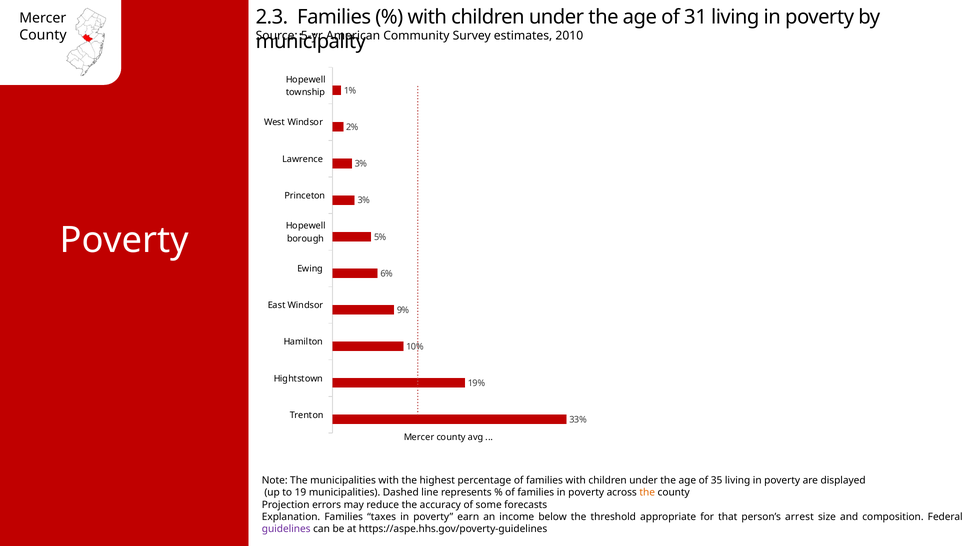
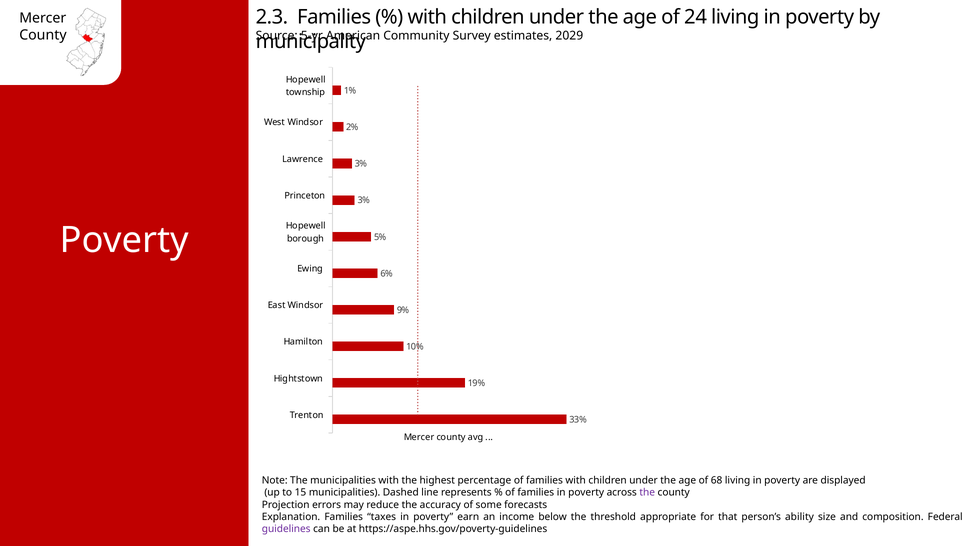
31: 31 -> 24
2010: 2010 -> 2029
35: 35 -> 68
19: 19 -> 15
the at (647, 492) colour: orange -> purple
arrest: arrest -> ability
